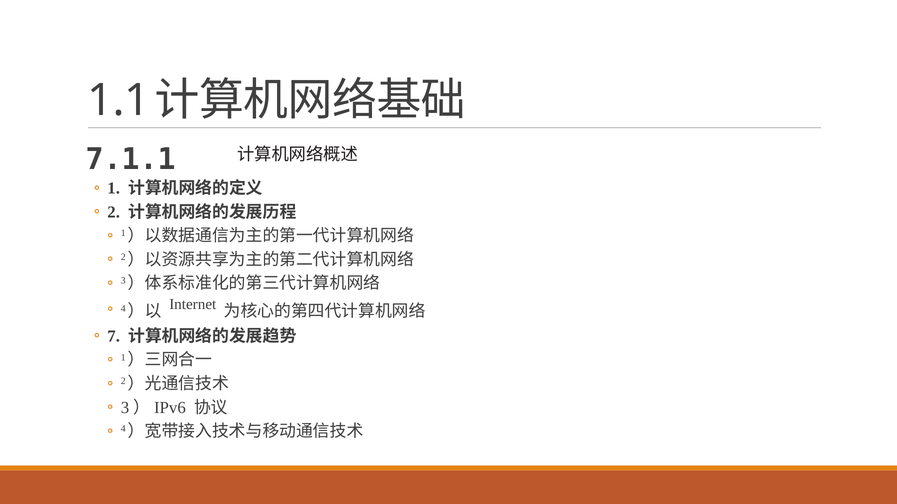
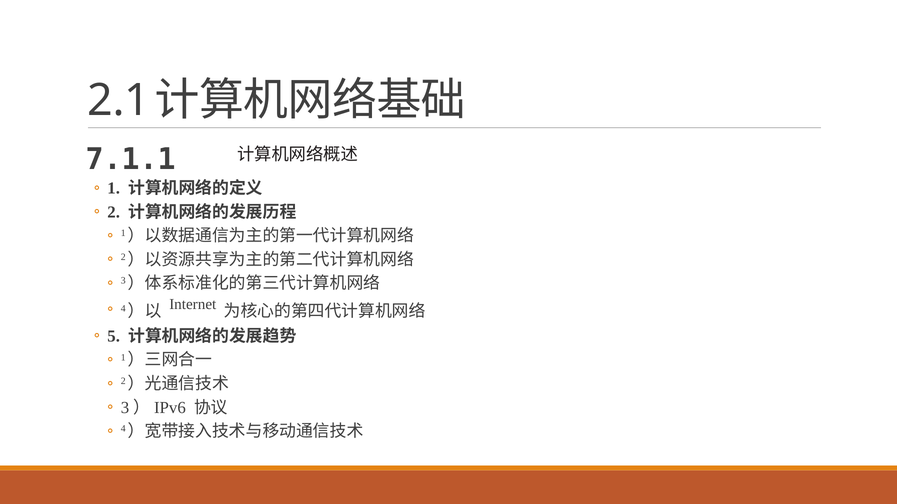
1.1: 1.1 -> 2.1
7: 7 -> 5
